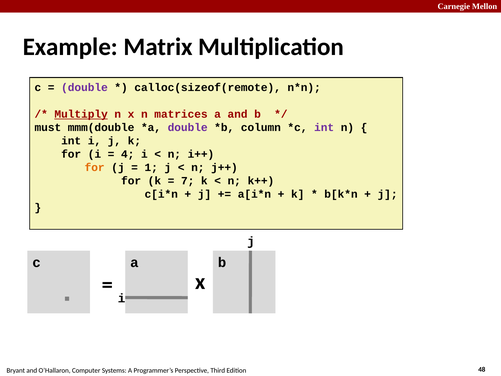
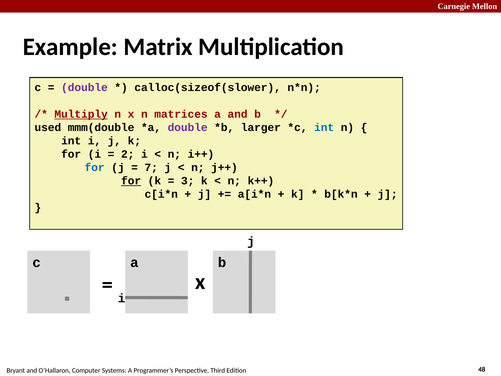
calloc(sizeof(remote: calloc(sizeof(remote -> calloc(sizeof(slower
must: must -> used
column: column -> larger
int at (324, 127) colour: purple -> blue
4: 4 -> 2
for at (95, 167) colour: orange -> blue
1: 1 -> 7
for at (131, 181) underline: none -> present
7: 7 -> 3
